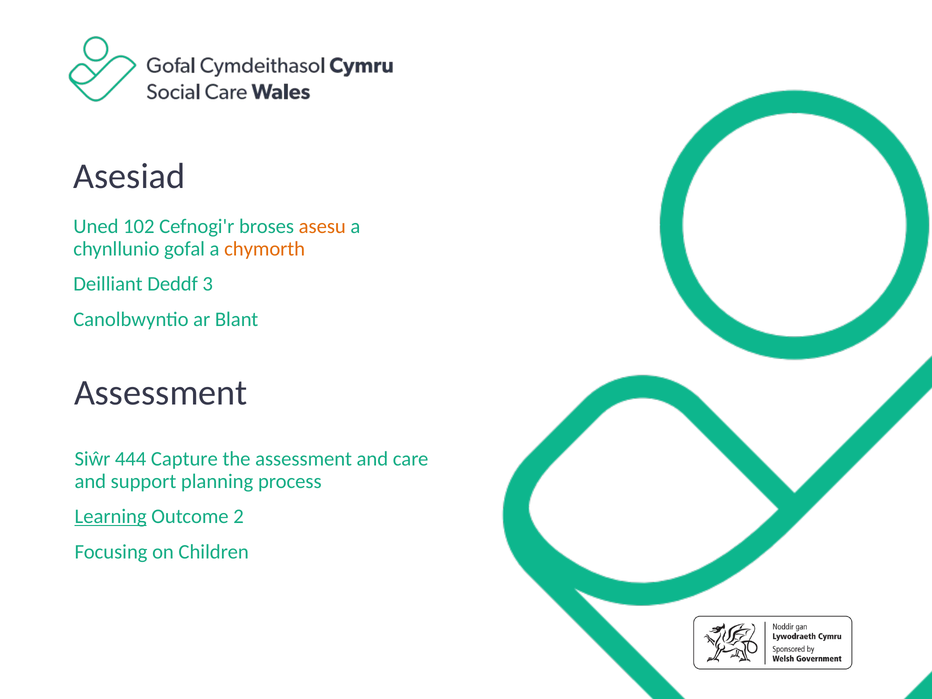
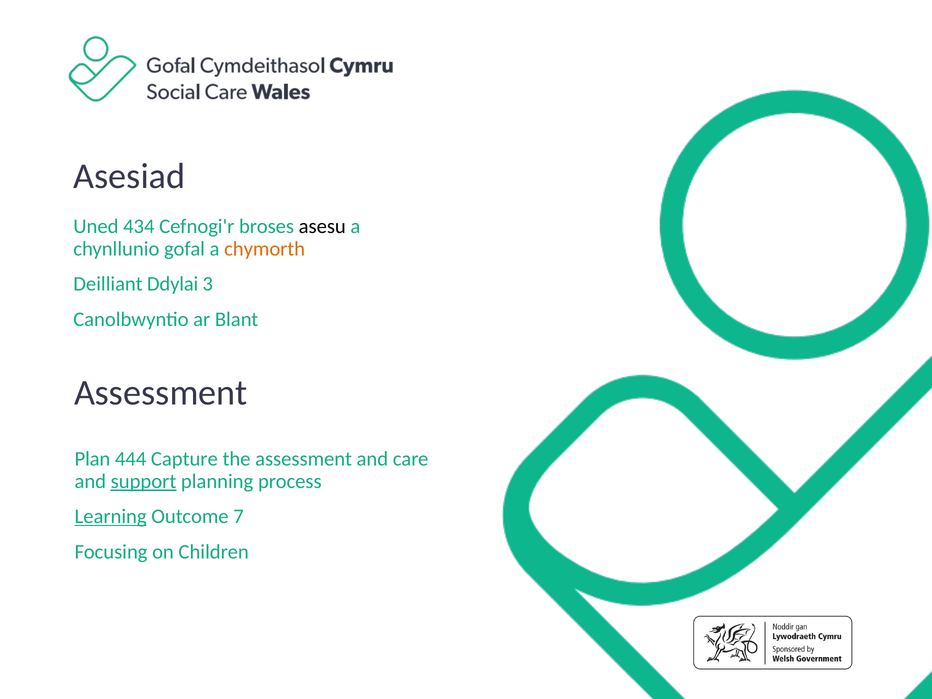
102: 102 -> 434
asesu colour: orange -> black
Deddf: Deddf -> Ddylai
Siŵr: Siŵr -> Plan
support underline: none -> present
2: 2 -> 7
